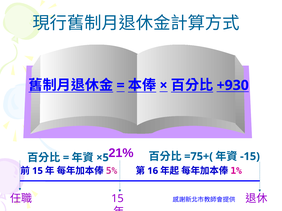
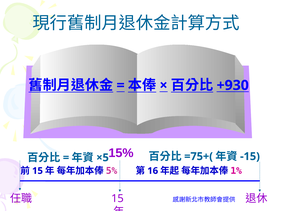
21%: 21% -> 15%
